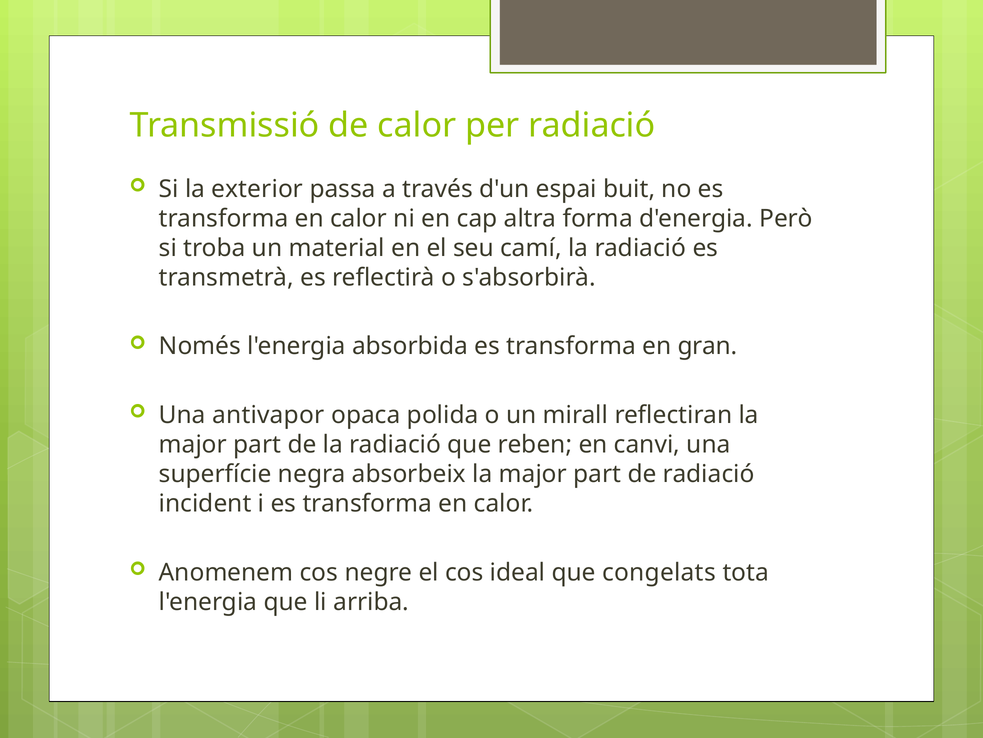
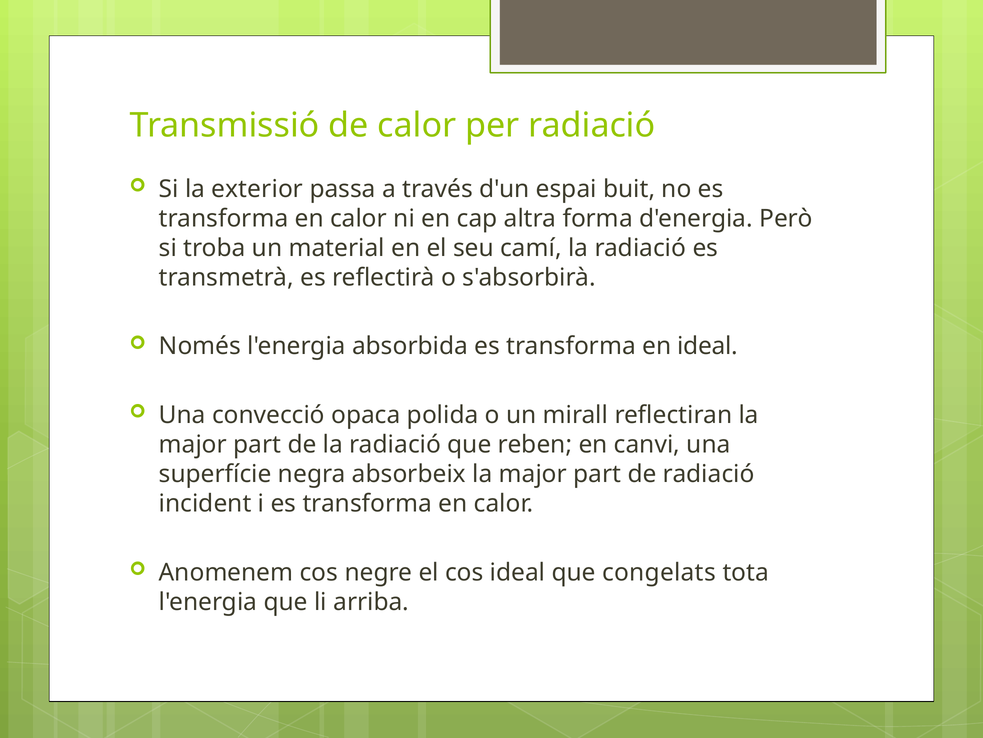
en gran: gran -> ideal
antivapor: antivapor -> convecció
